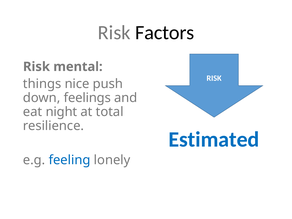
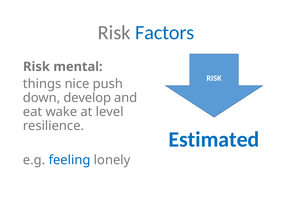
Factors colour: black -> blue
feelings: feelings -> develop
night: night -> wake
total: total -> level
